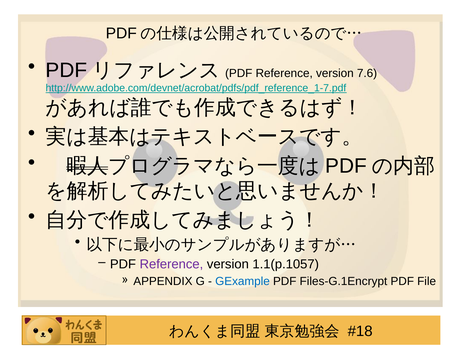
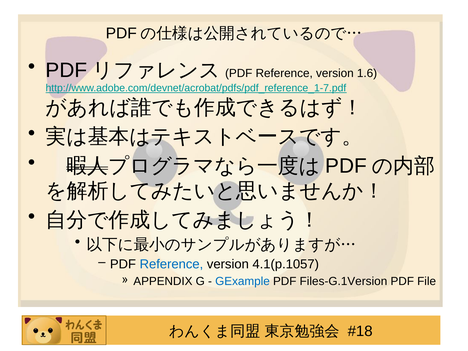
7.6: 7.6 -> 1.6
Reference at (171, 264) colour: purple -> blue
1.1(p.1057: 1.1(p.1057 -> 4.1(p.1057
Files-G.1Encrypt: Files-G.1Encrypt -> Files-G.1Version
